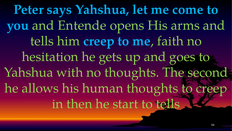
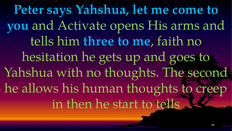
Entende: Entende -> Activate
him creep: creep -> three
